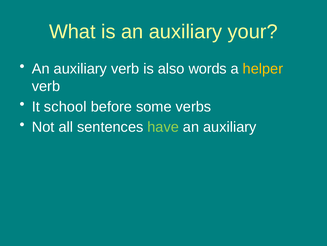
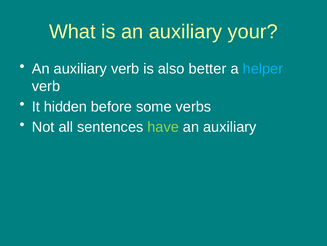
words: words -> better
helper colour: yellow -> light blue
school: school -> hidden
